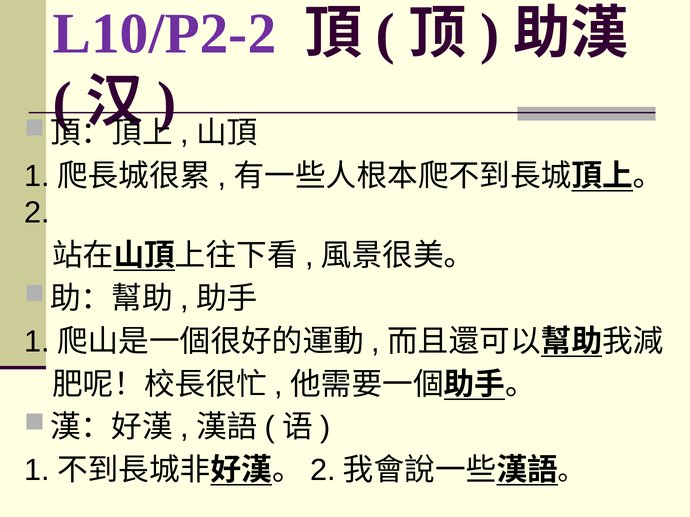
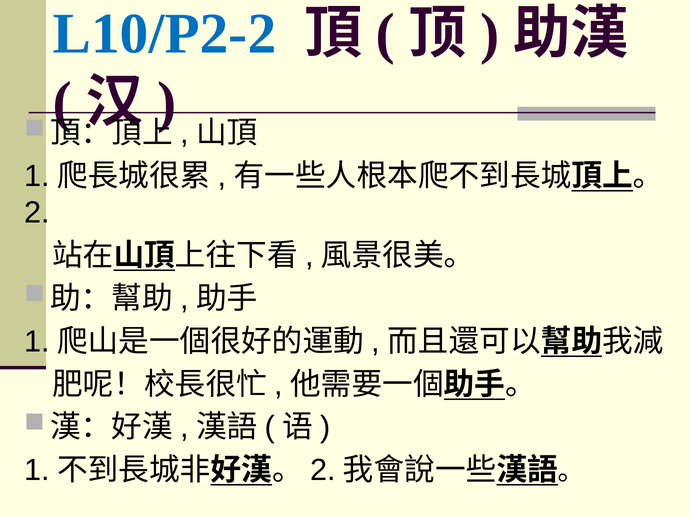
L10/P2-2 colour: purple -> blue
